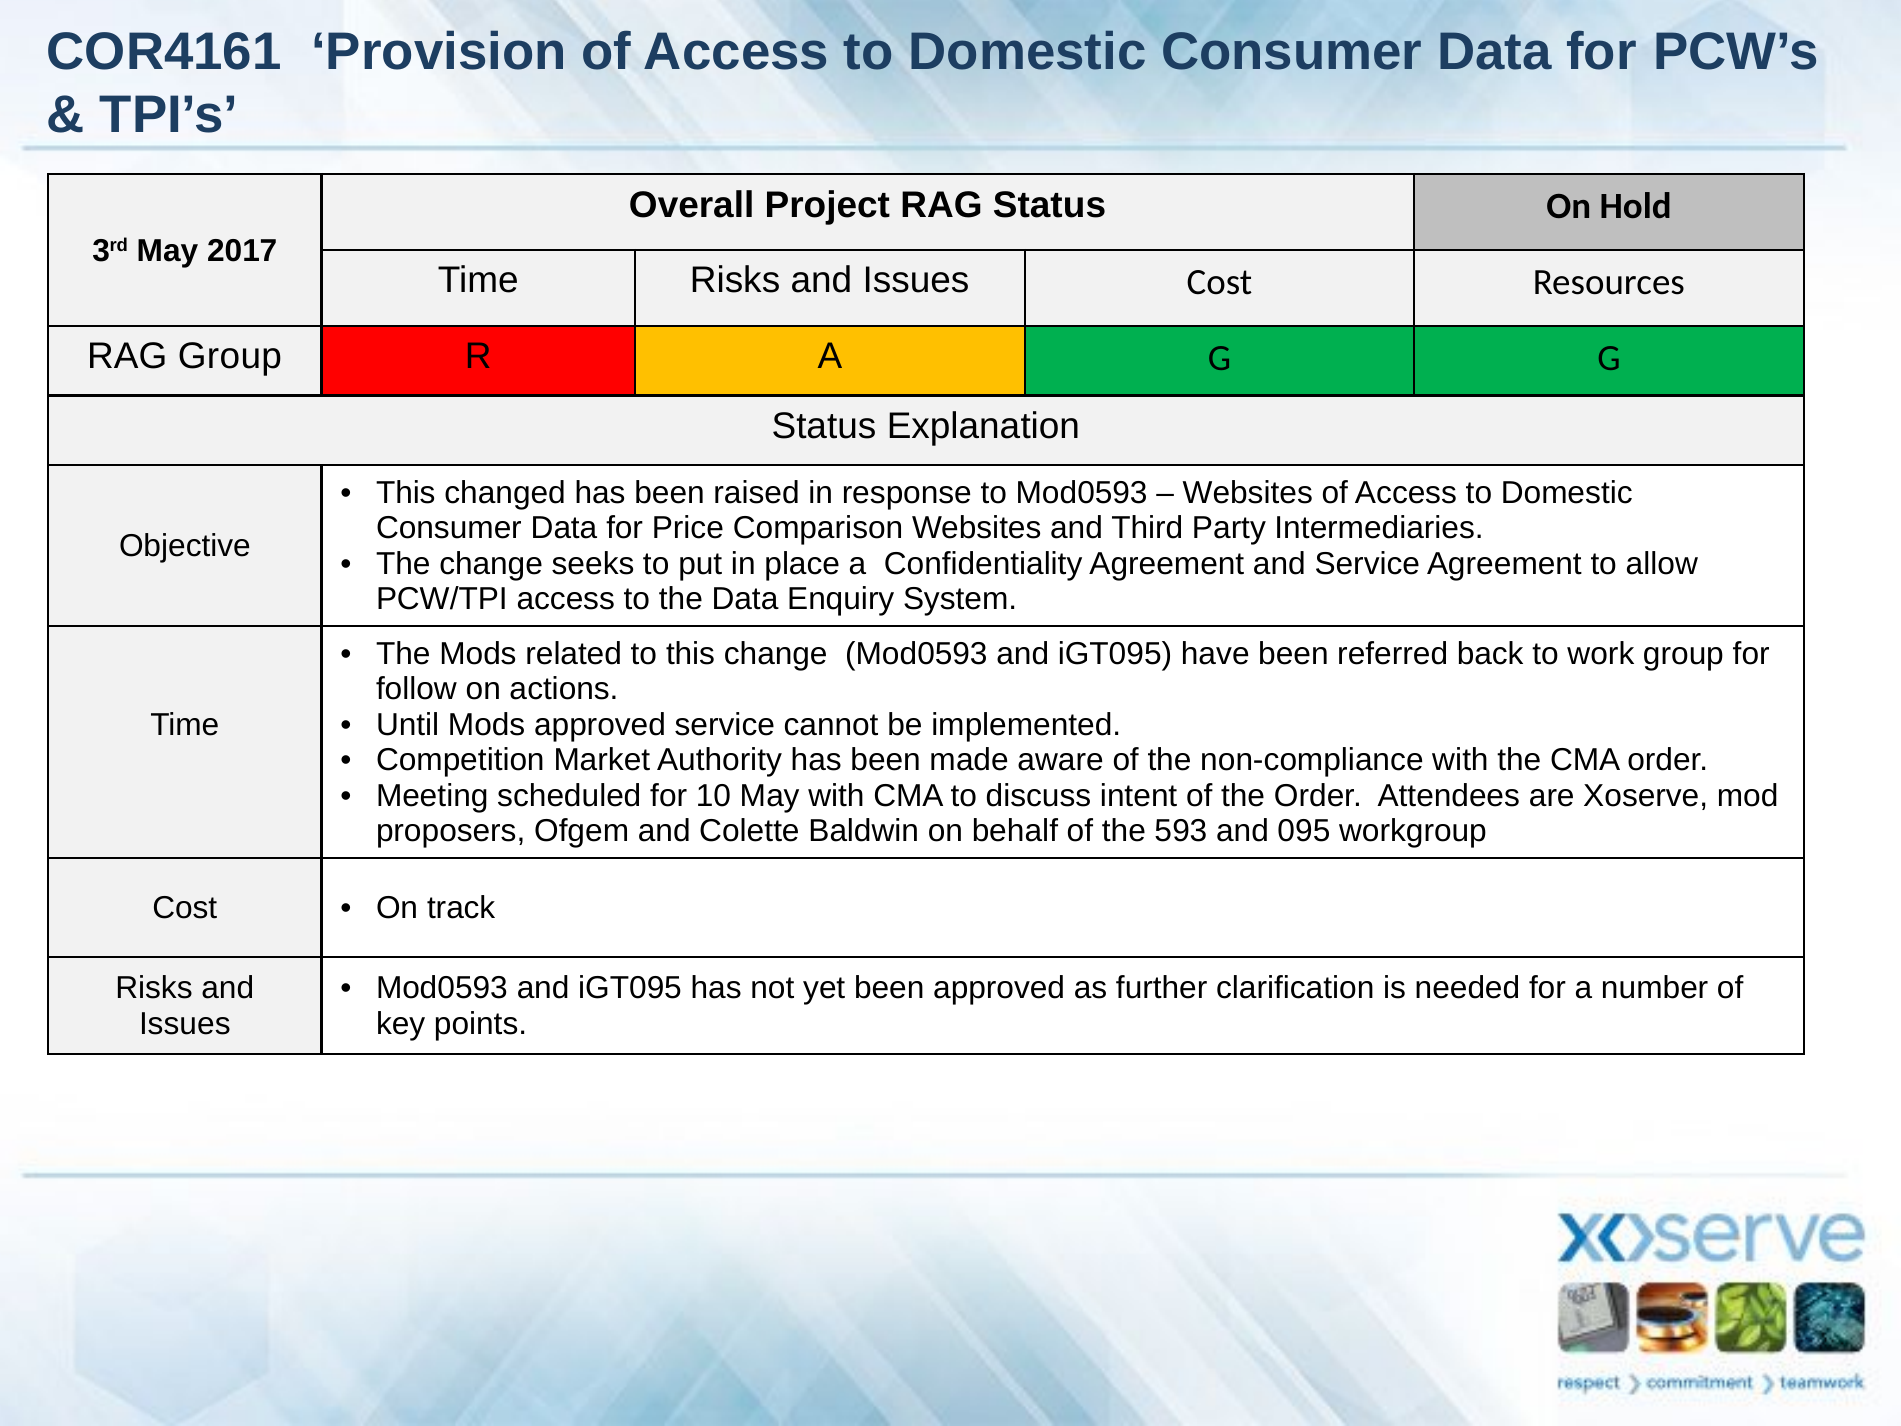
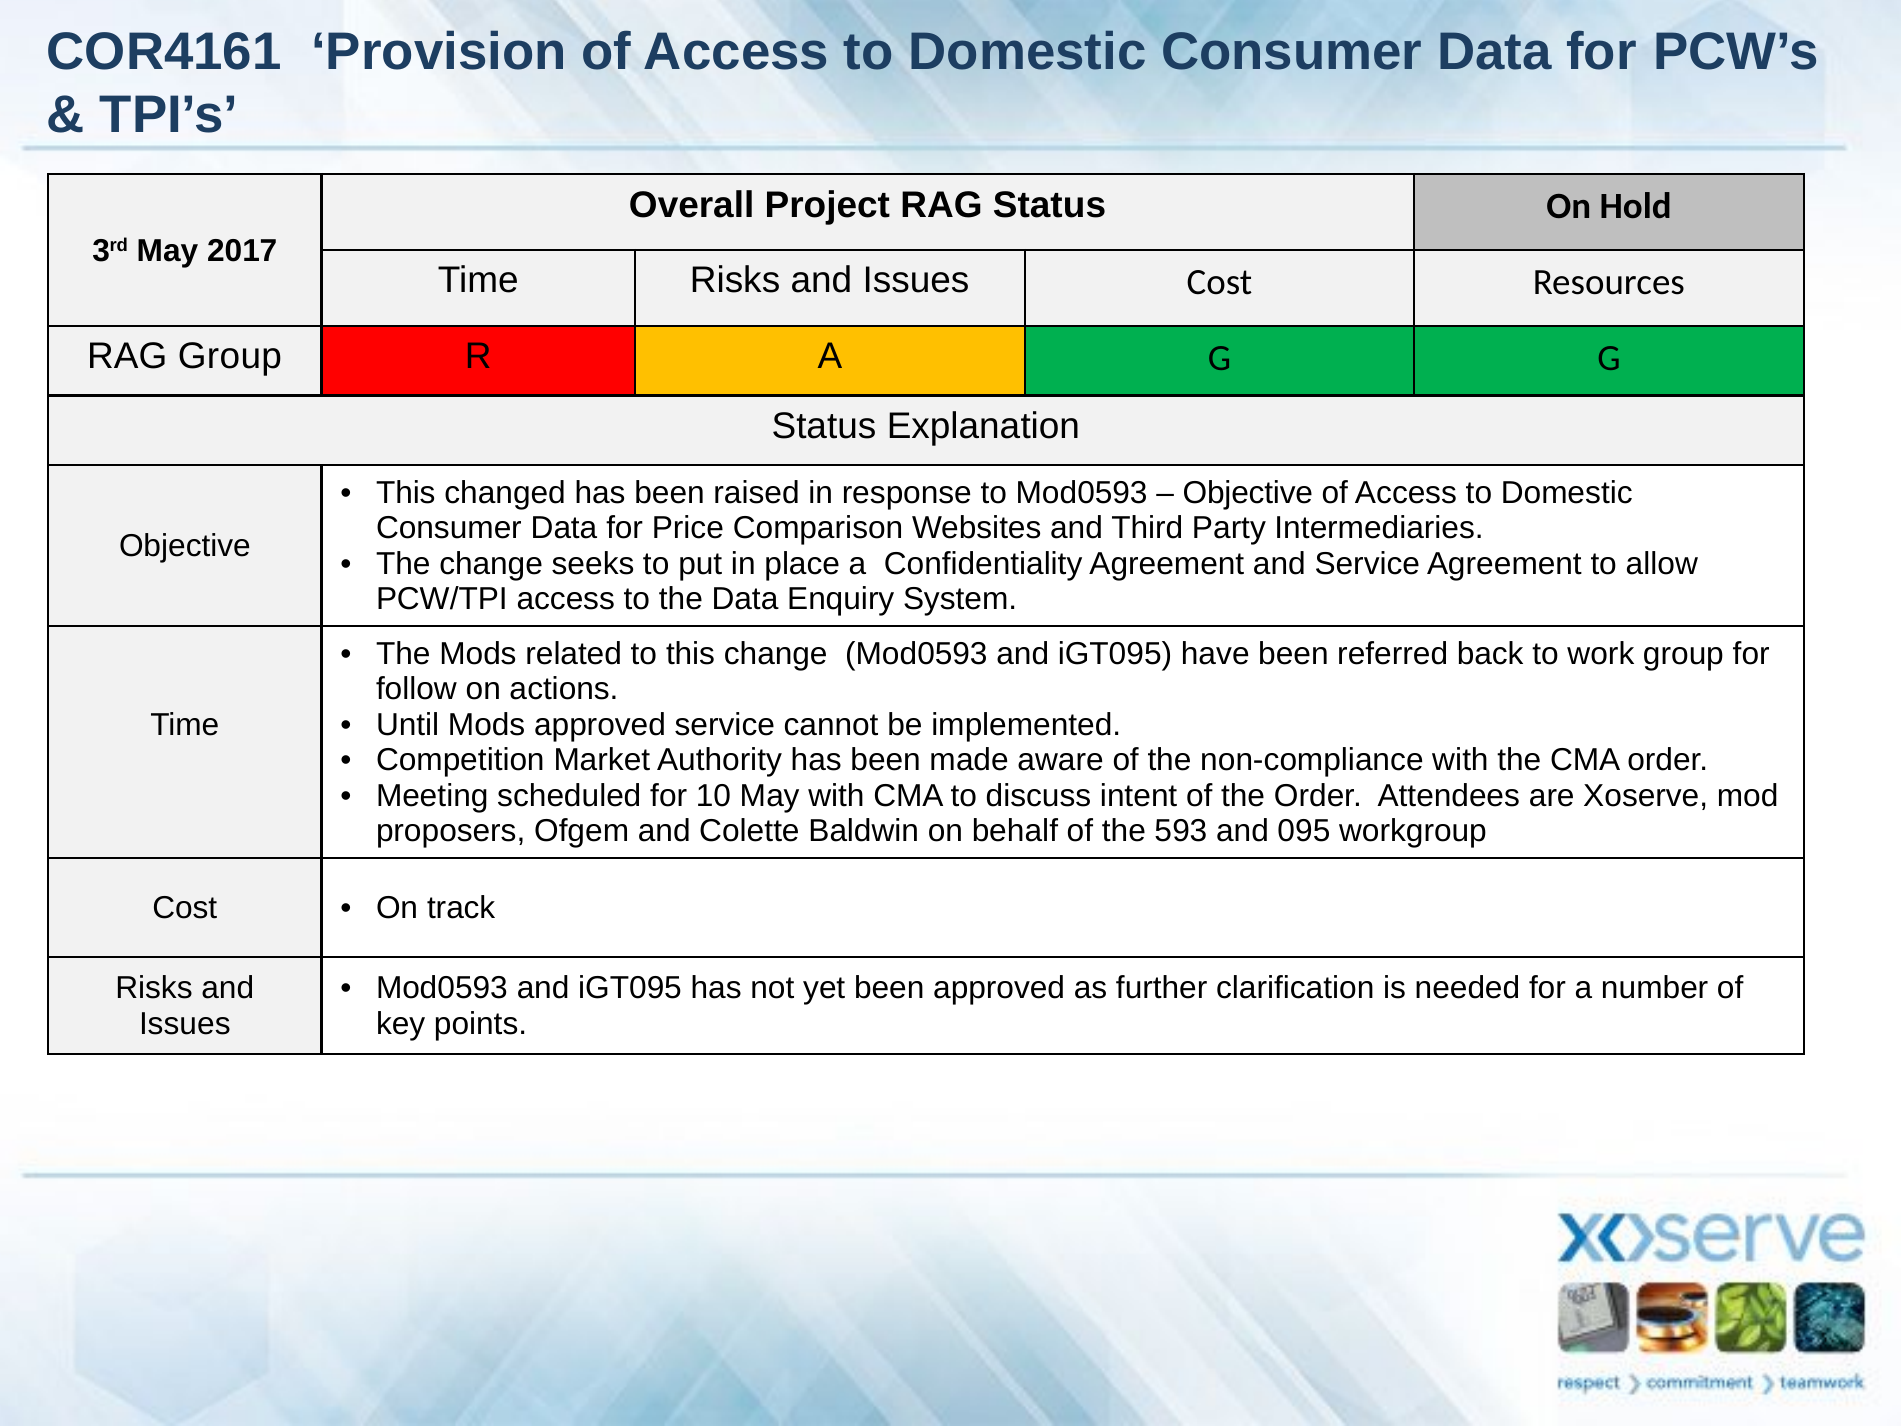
Websites at (1248, 493): Websites -> Objective
